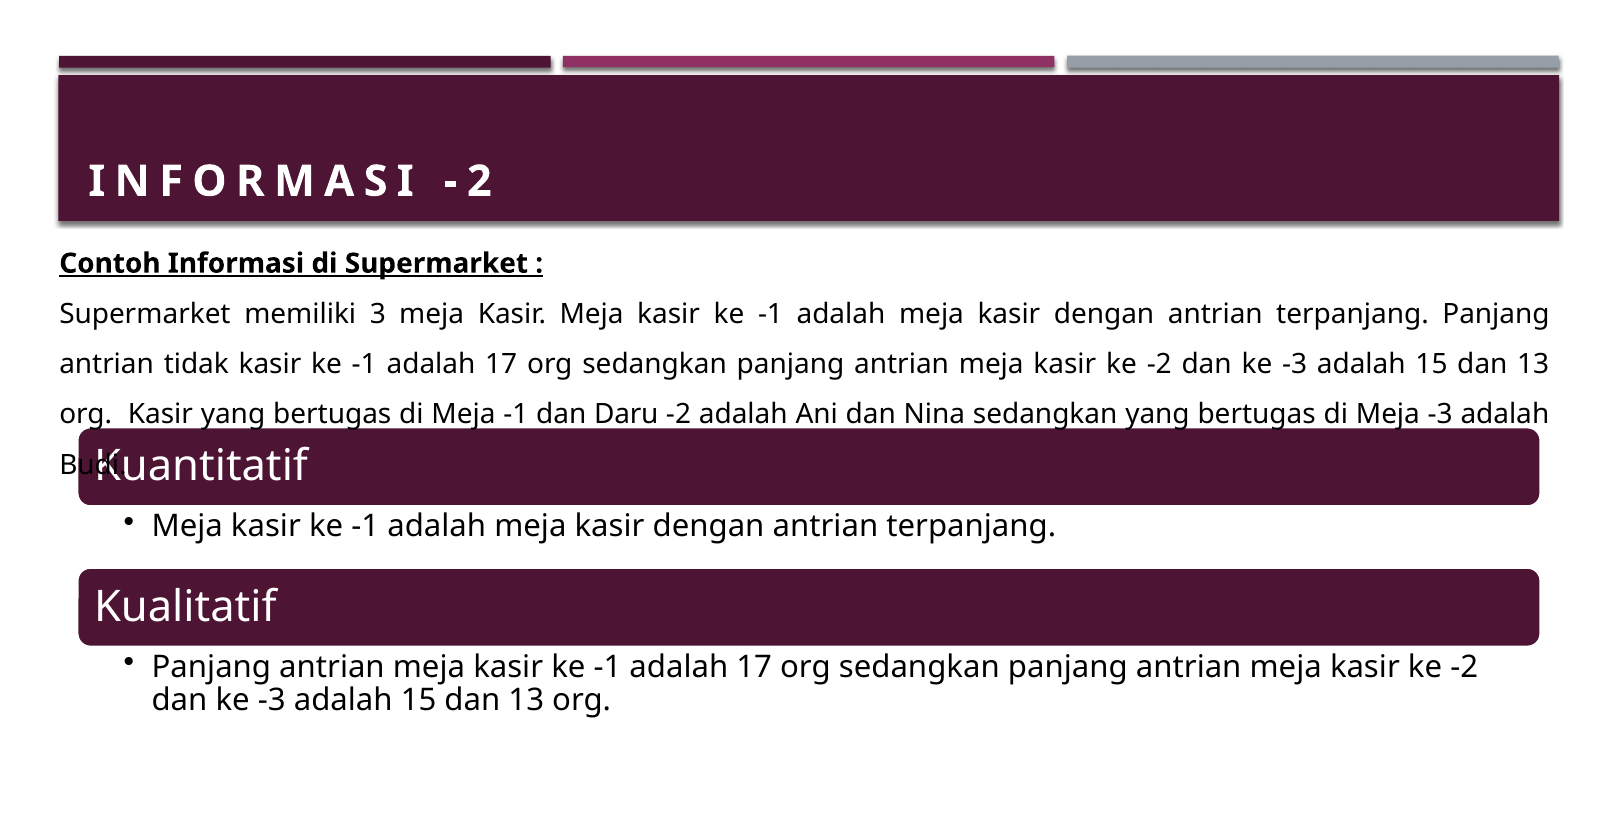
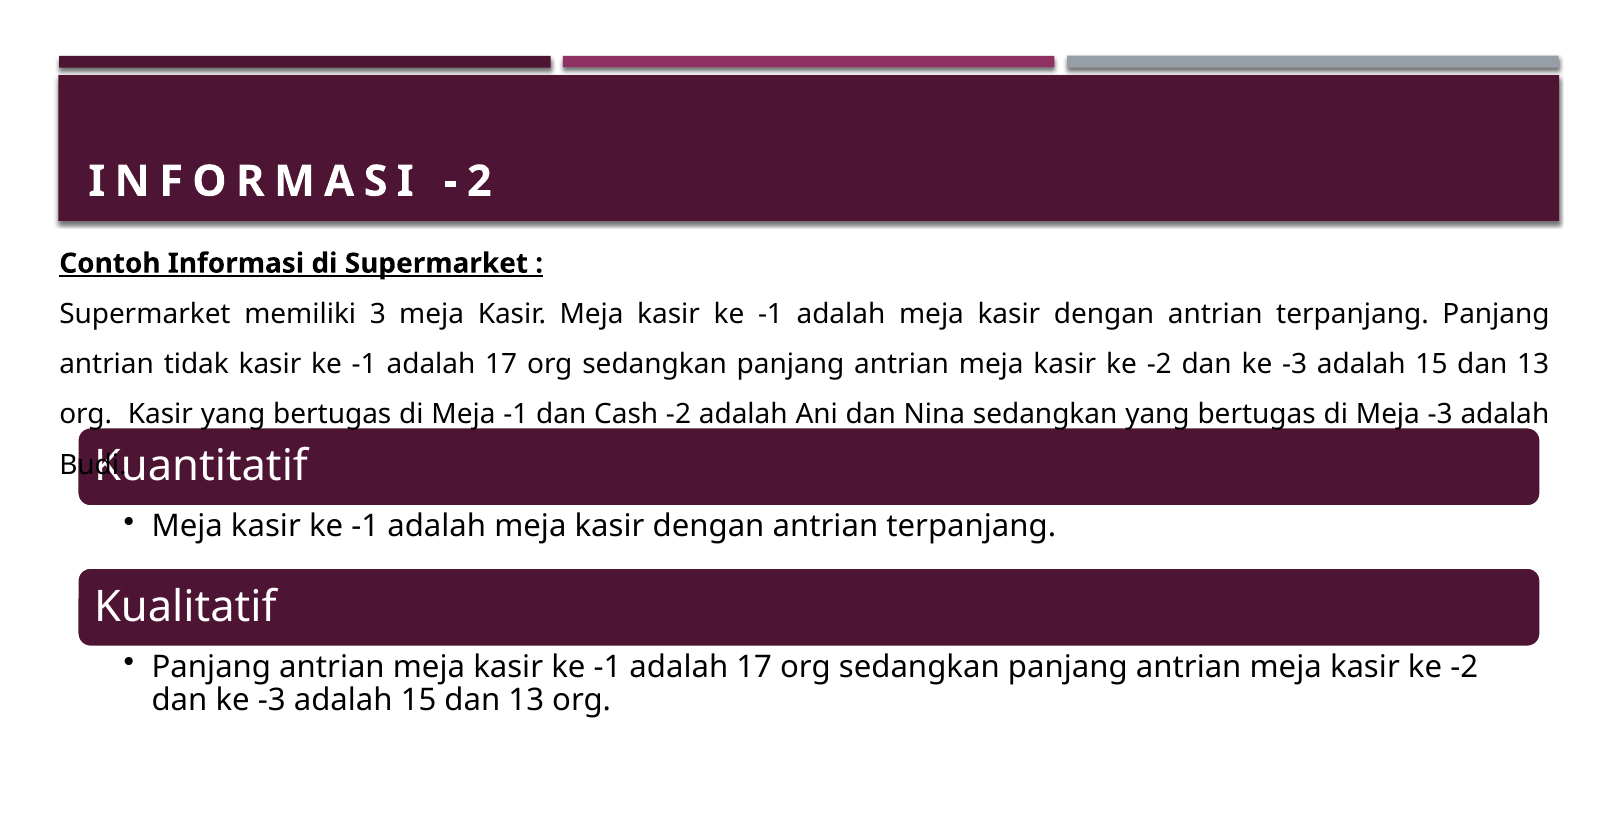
Daru: Daru -> Cash
